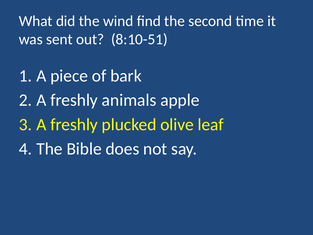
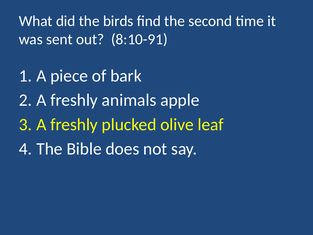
wind: wind -> birds
8:10-51: 8:10-51 -> 8:10-91
